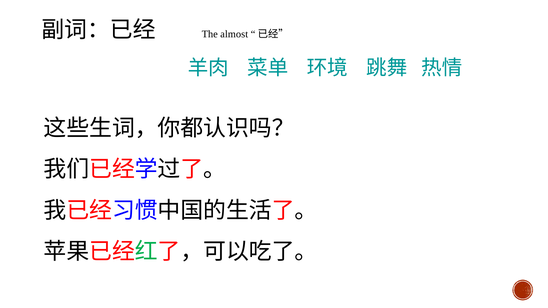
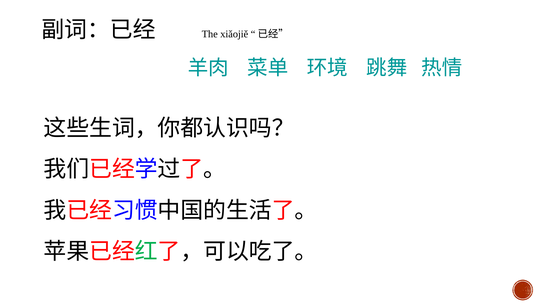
almost: almost -> xiǎojiě
